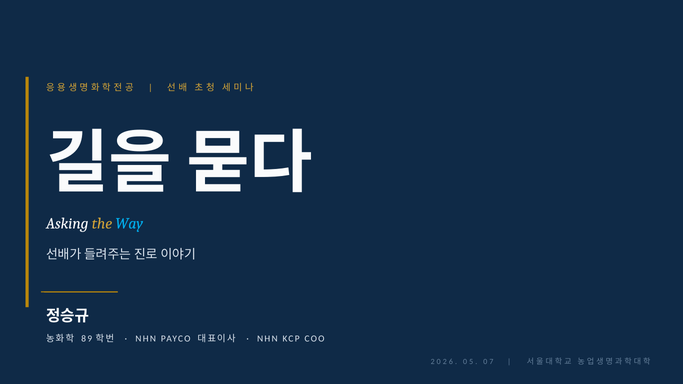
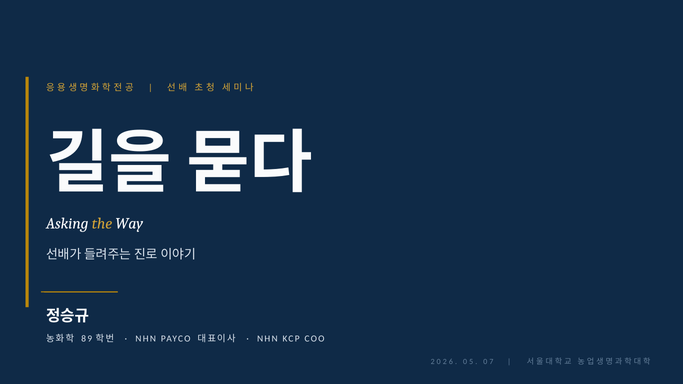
Way colour: light blue -> white
